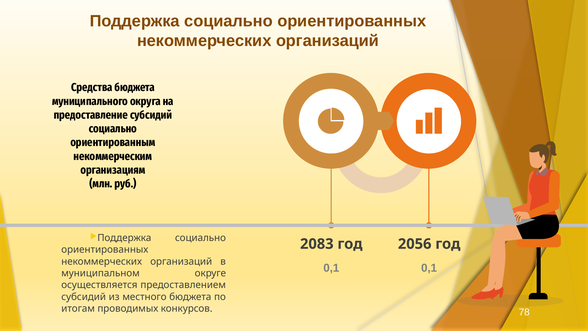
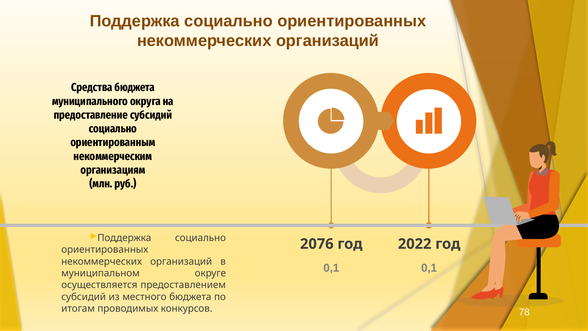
2083: 2083 -> 2076
2056: 2056 -> 2022
